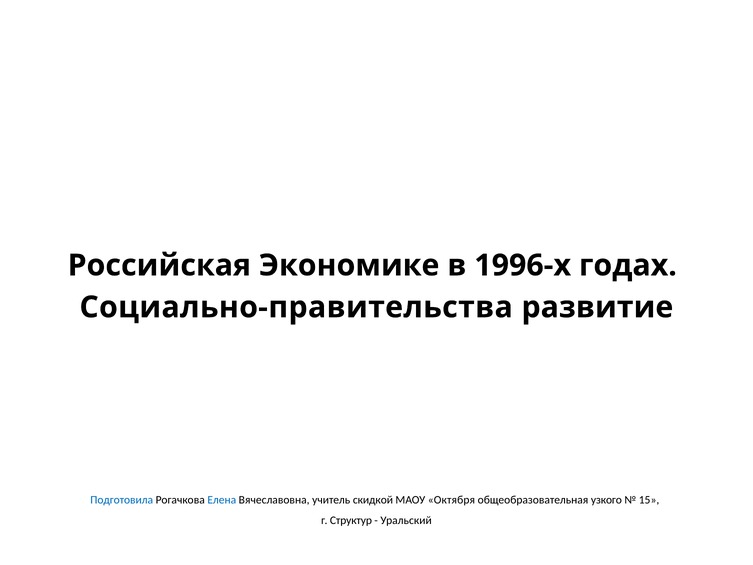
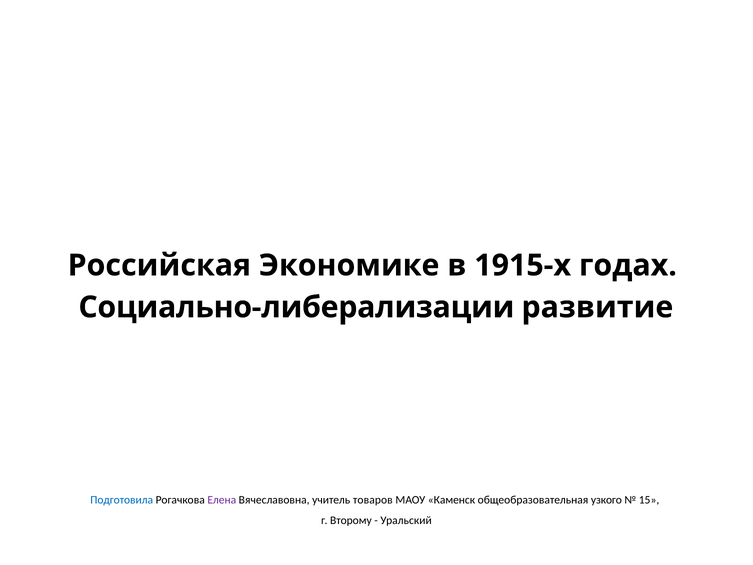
1996-х: 1996-х -> 1915-х
Социально-правительства: Социально-правительства -> Социально-либерализации
Елена colour: blue -> purple
скидкой: скидкой -> товаров
Октября: Октября -> Каменск
Структур: Структур -> Второму
